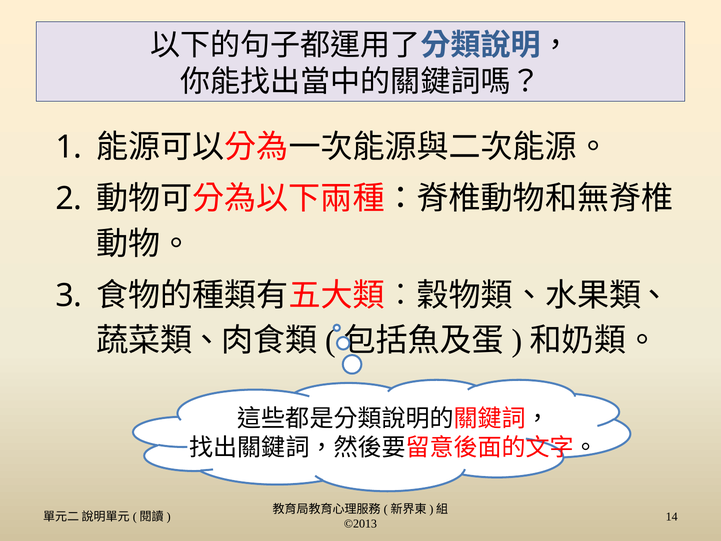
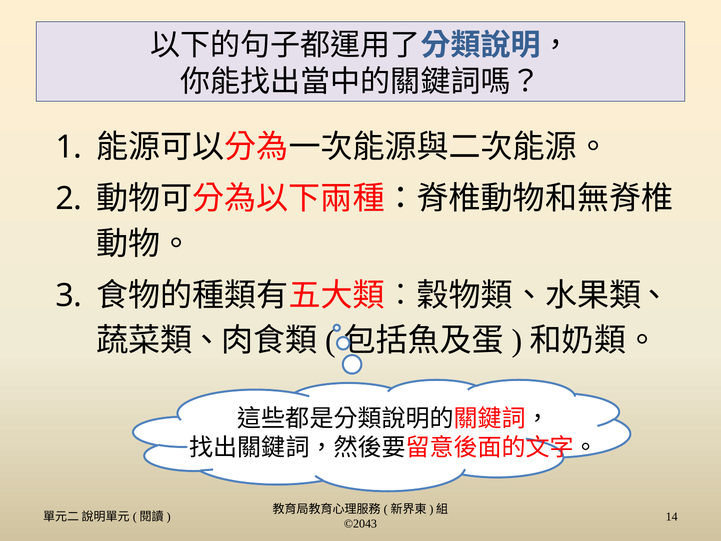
©2013: ©2013 -> ©2043
